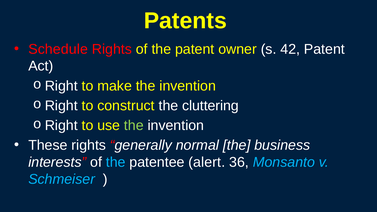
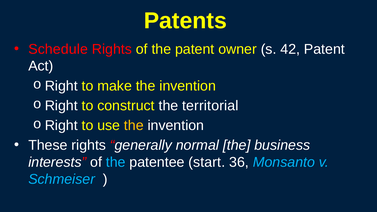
cluttering: cluttering -> territorial
the at (134, 126) colour: light green -> yellow
alert: alert -> start
